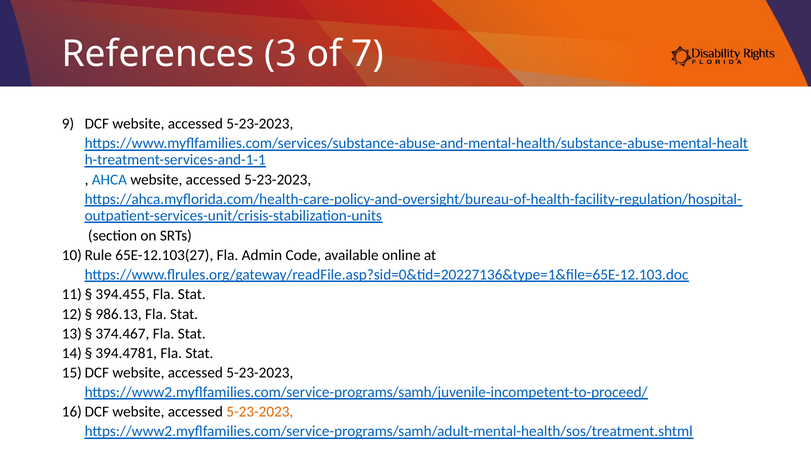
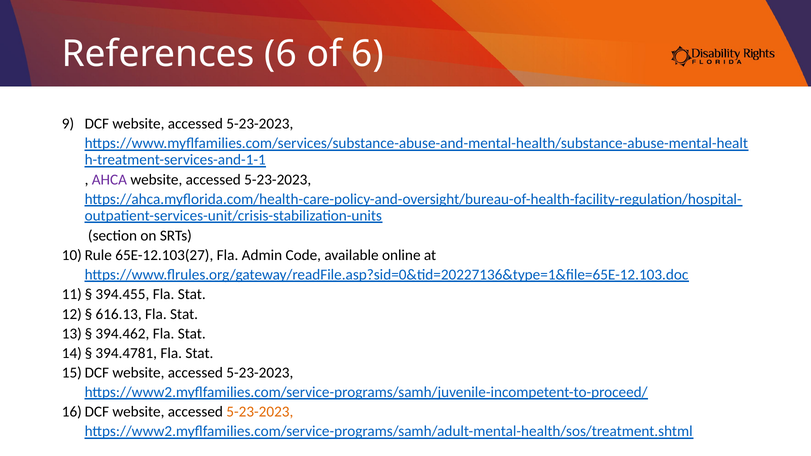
References 3: 3 -> 6
of 7: 7 -> 6
AHCA colour: blue -> purple
986.13: 986.13 -> 616.13
374.467: 374.467 -> 394.462
